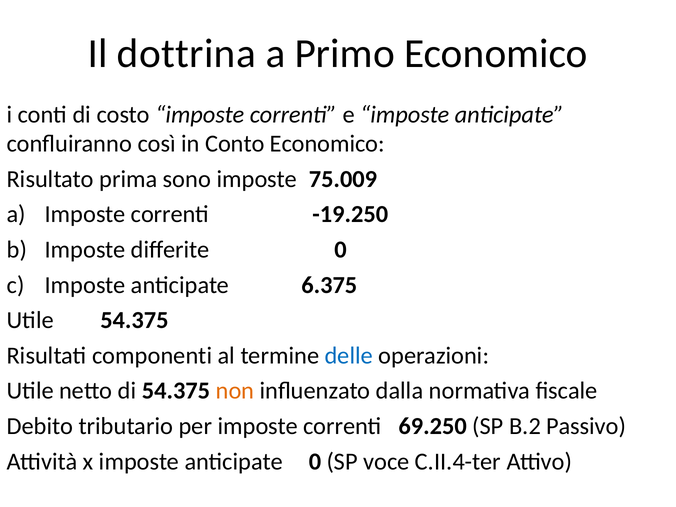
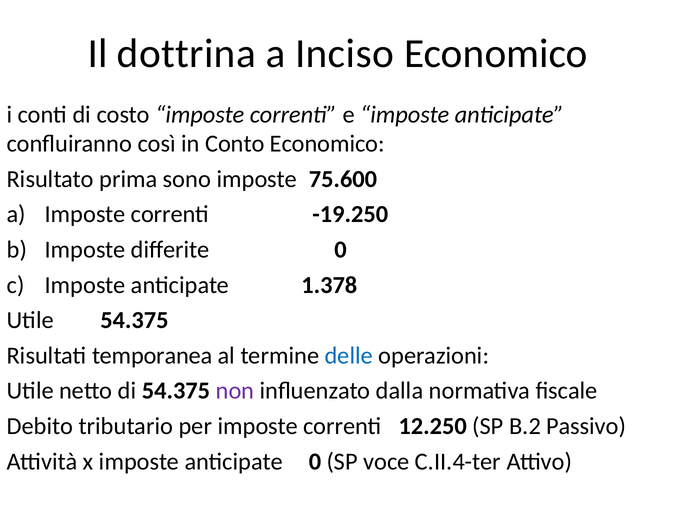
Primo: Primo -> Inciso
75.009: 75.009 -> 75.600
6.375: 6.375 -> 1.378
componenti: componenti -> temporanea
non colour: orange -> purple
69.250: 69.250 -> 12.250
